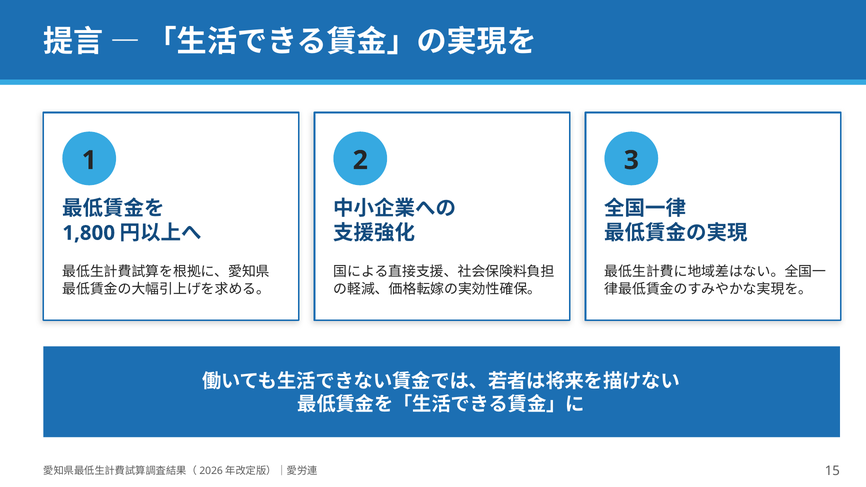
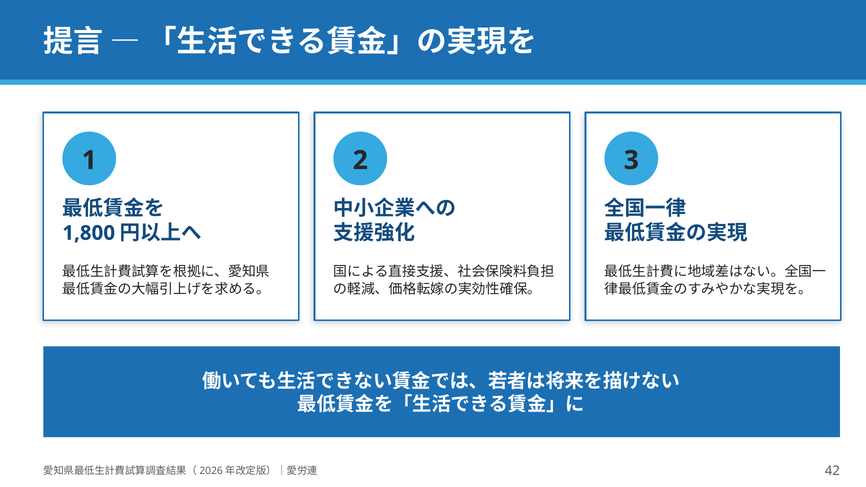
15: 15 -> 42
